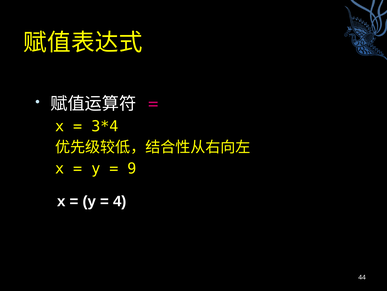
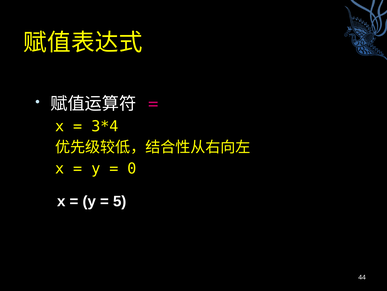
9: 9 -> 0
4: 4 -> 5
